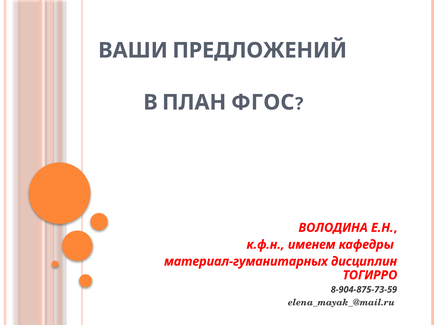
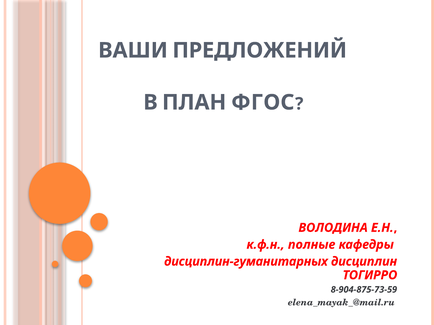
именем: именем -> полные
материал-гуманитарных: материал-гуманитарных -> дисциплин-гуманитарных
